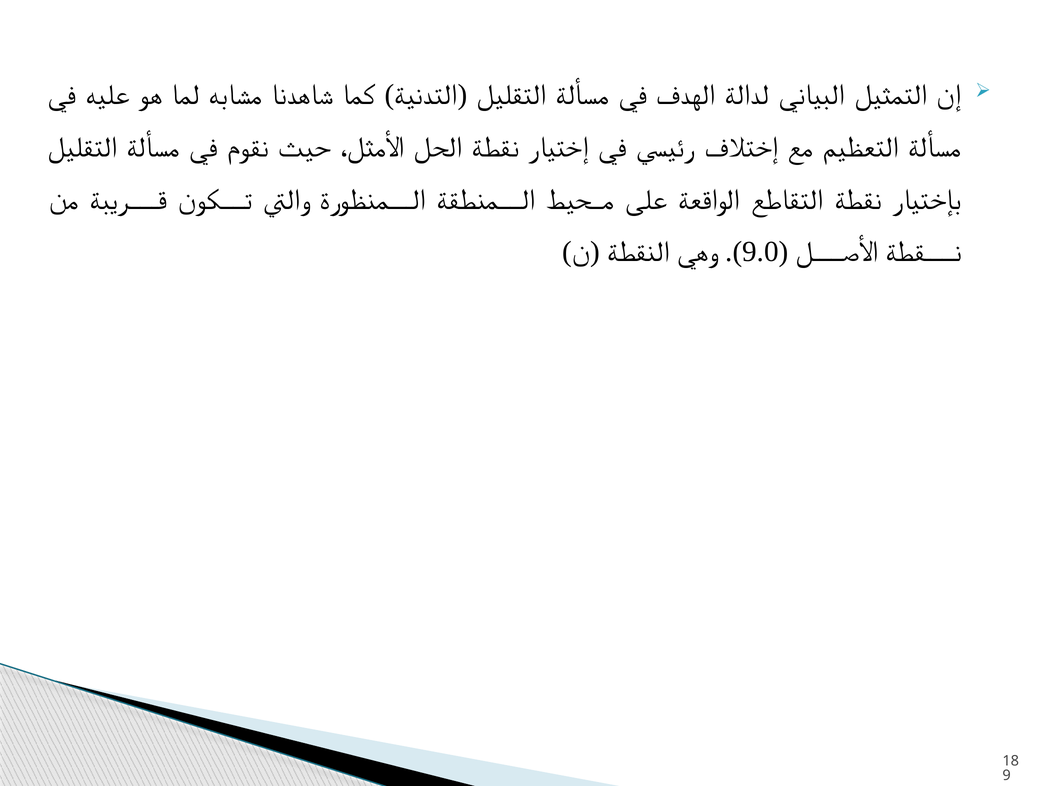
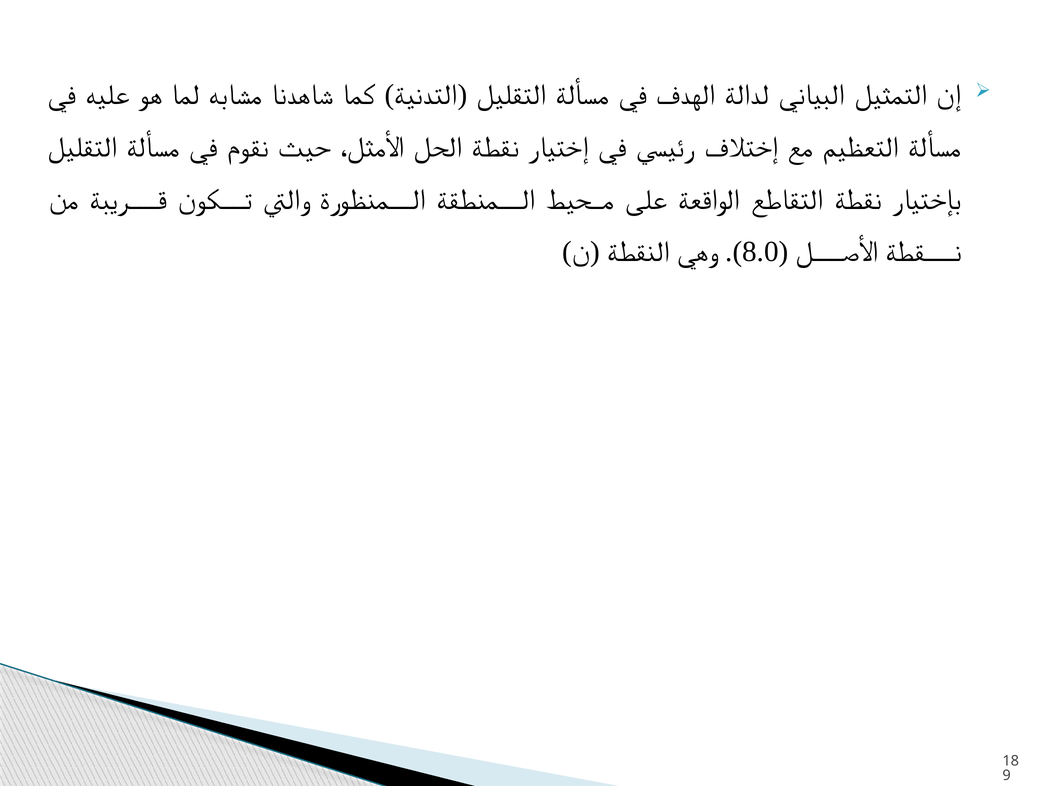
9.0: 9.0 -> 8.0
